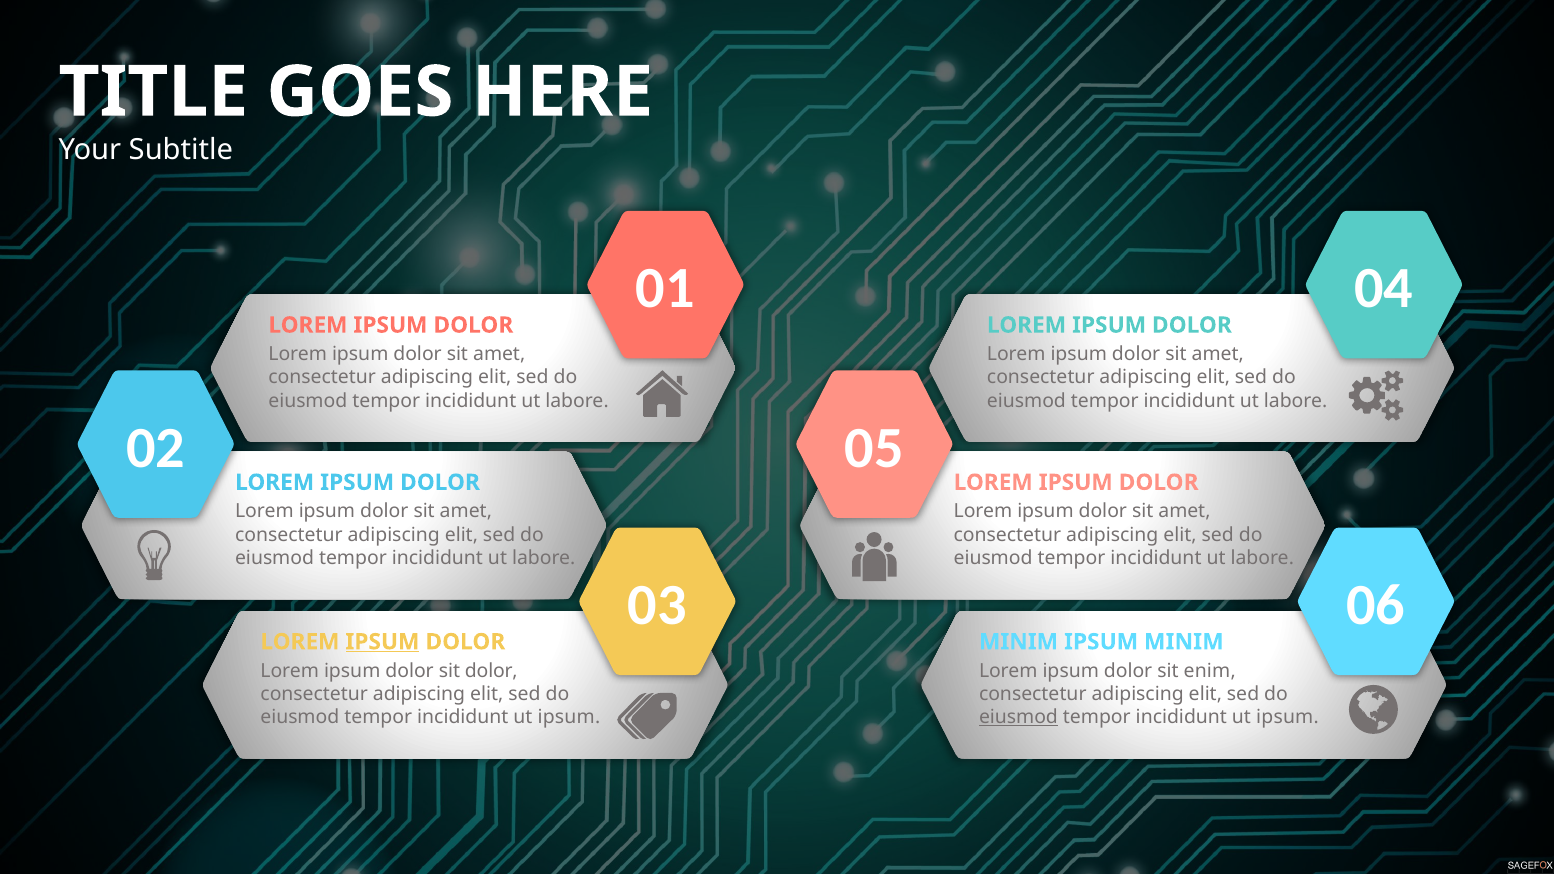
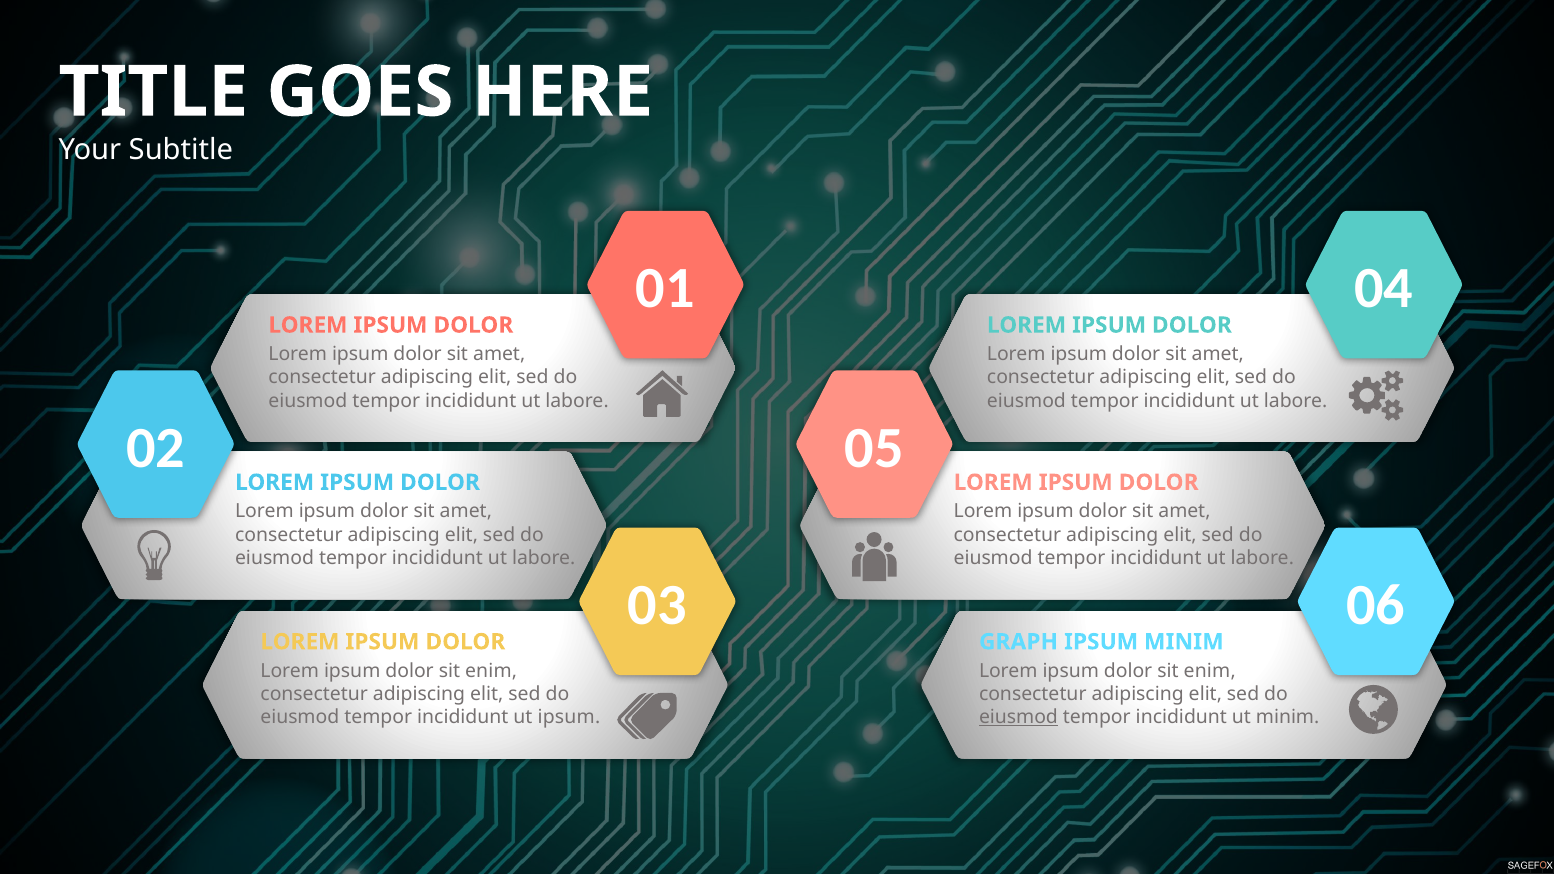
IPSUM at (382, 642) underline: present -> none
MINIM at (1019, 642): MINIM -> GRAPH
dolor at (491, 671): dolor -> enim
ipsum at (1288, 717): ipsum -> minim
